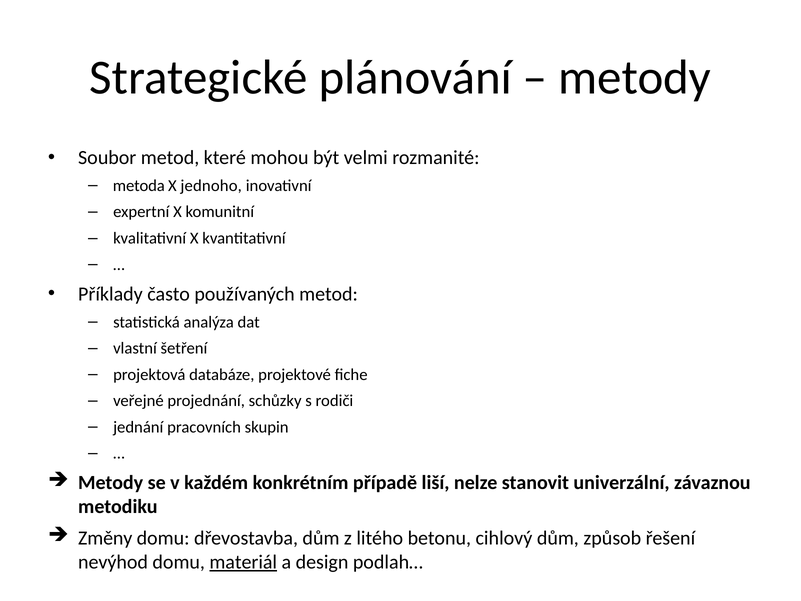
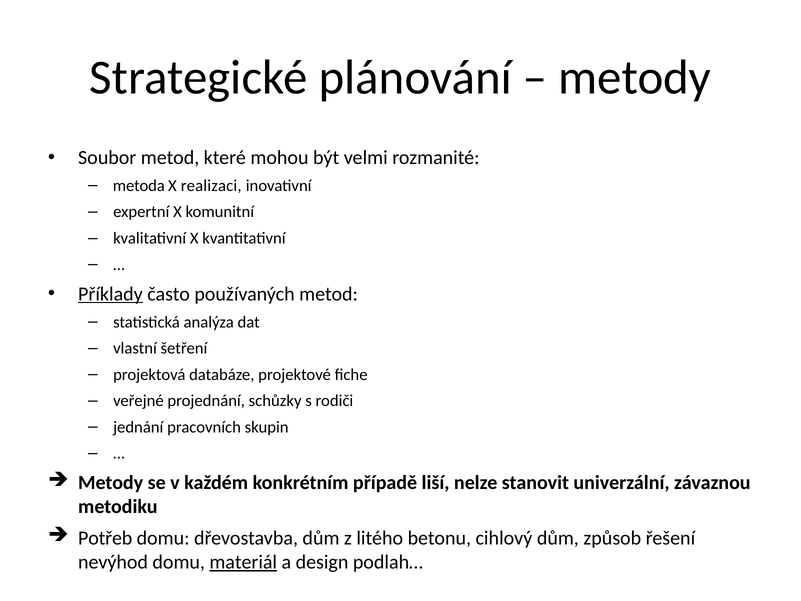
jednoho: jednoho -> realizaci
Příklady underline: none -> present
Změny: Změny -> Potřeb
